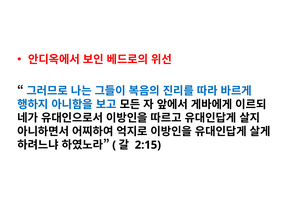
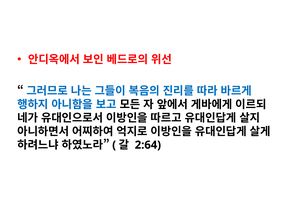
2:15: 2:15 -> 2:64
